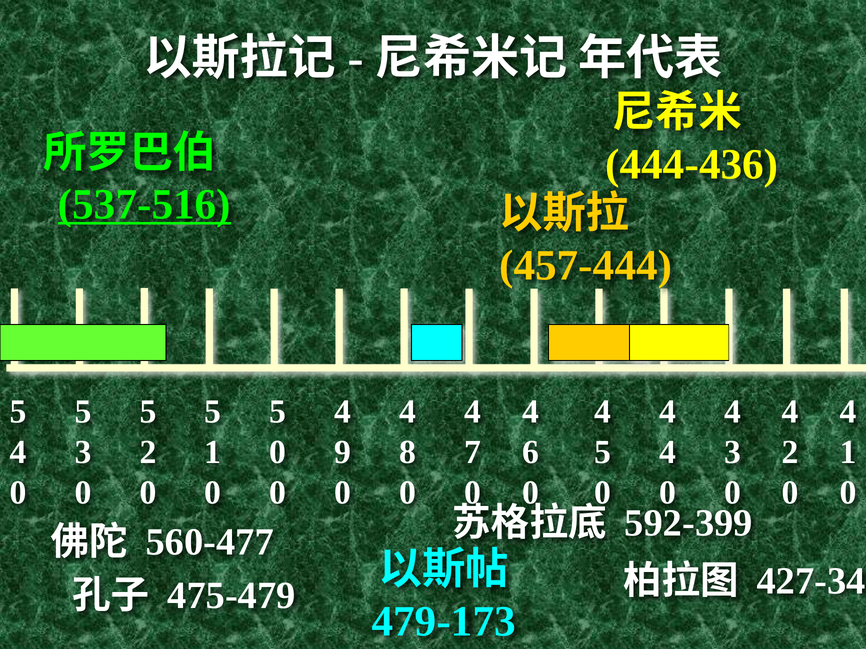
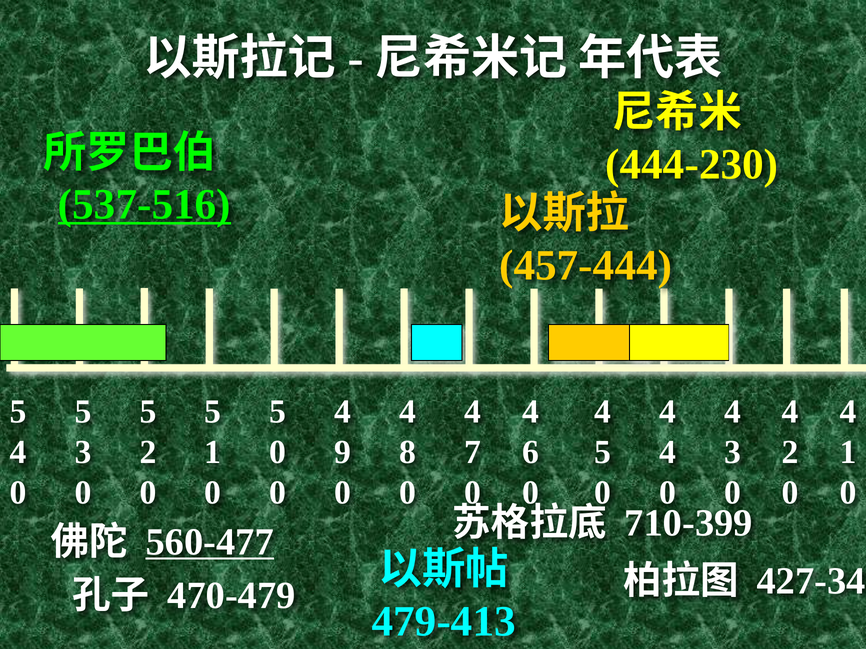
444-436: 444-436 -> 444-230
592-399: 592-399 -> 710-399
560-477 underline: none -> present
475-479: 475-479 -> 470-479
479-173: 479-173 -> 479-413
